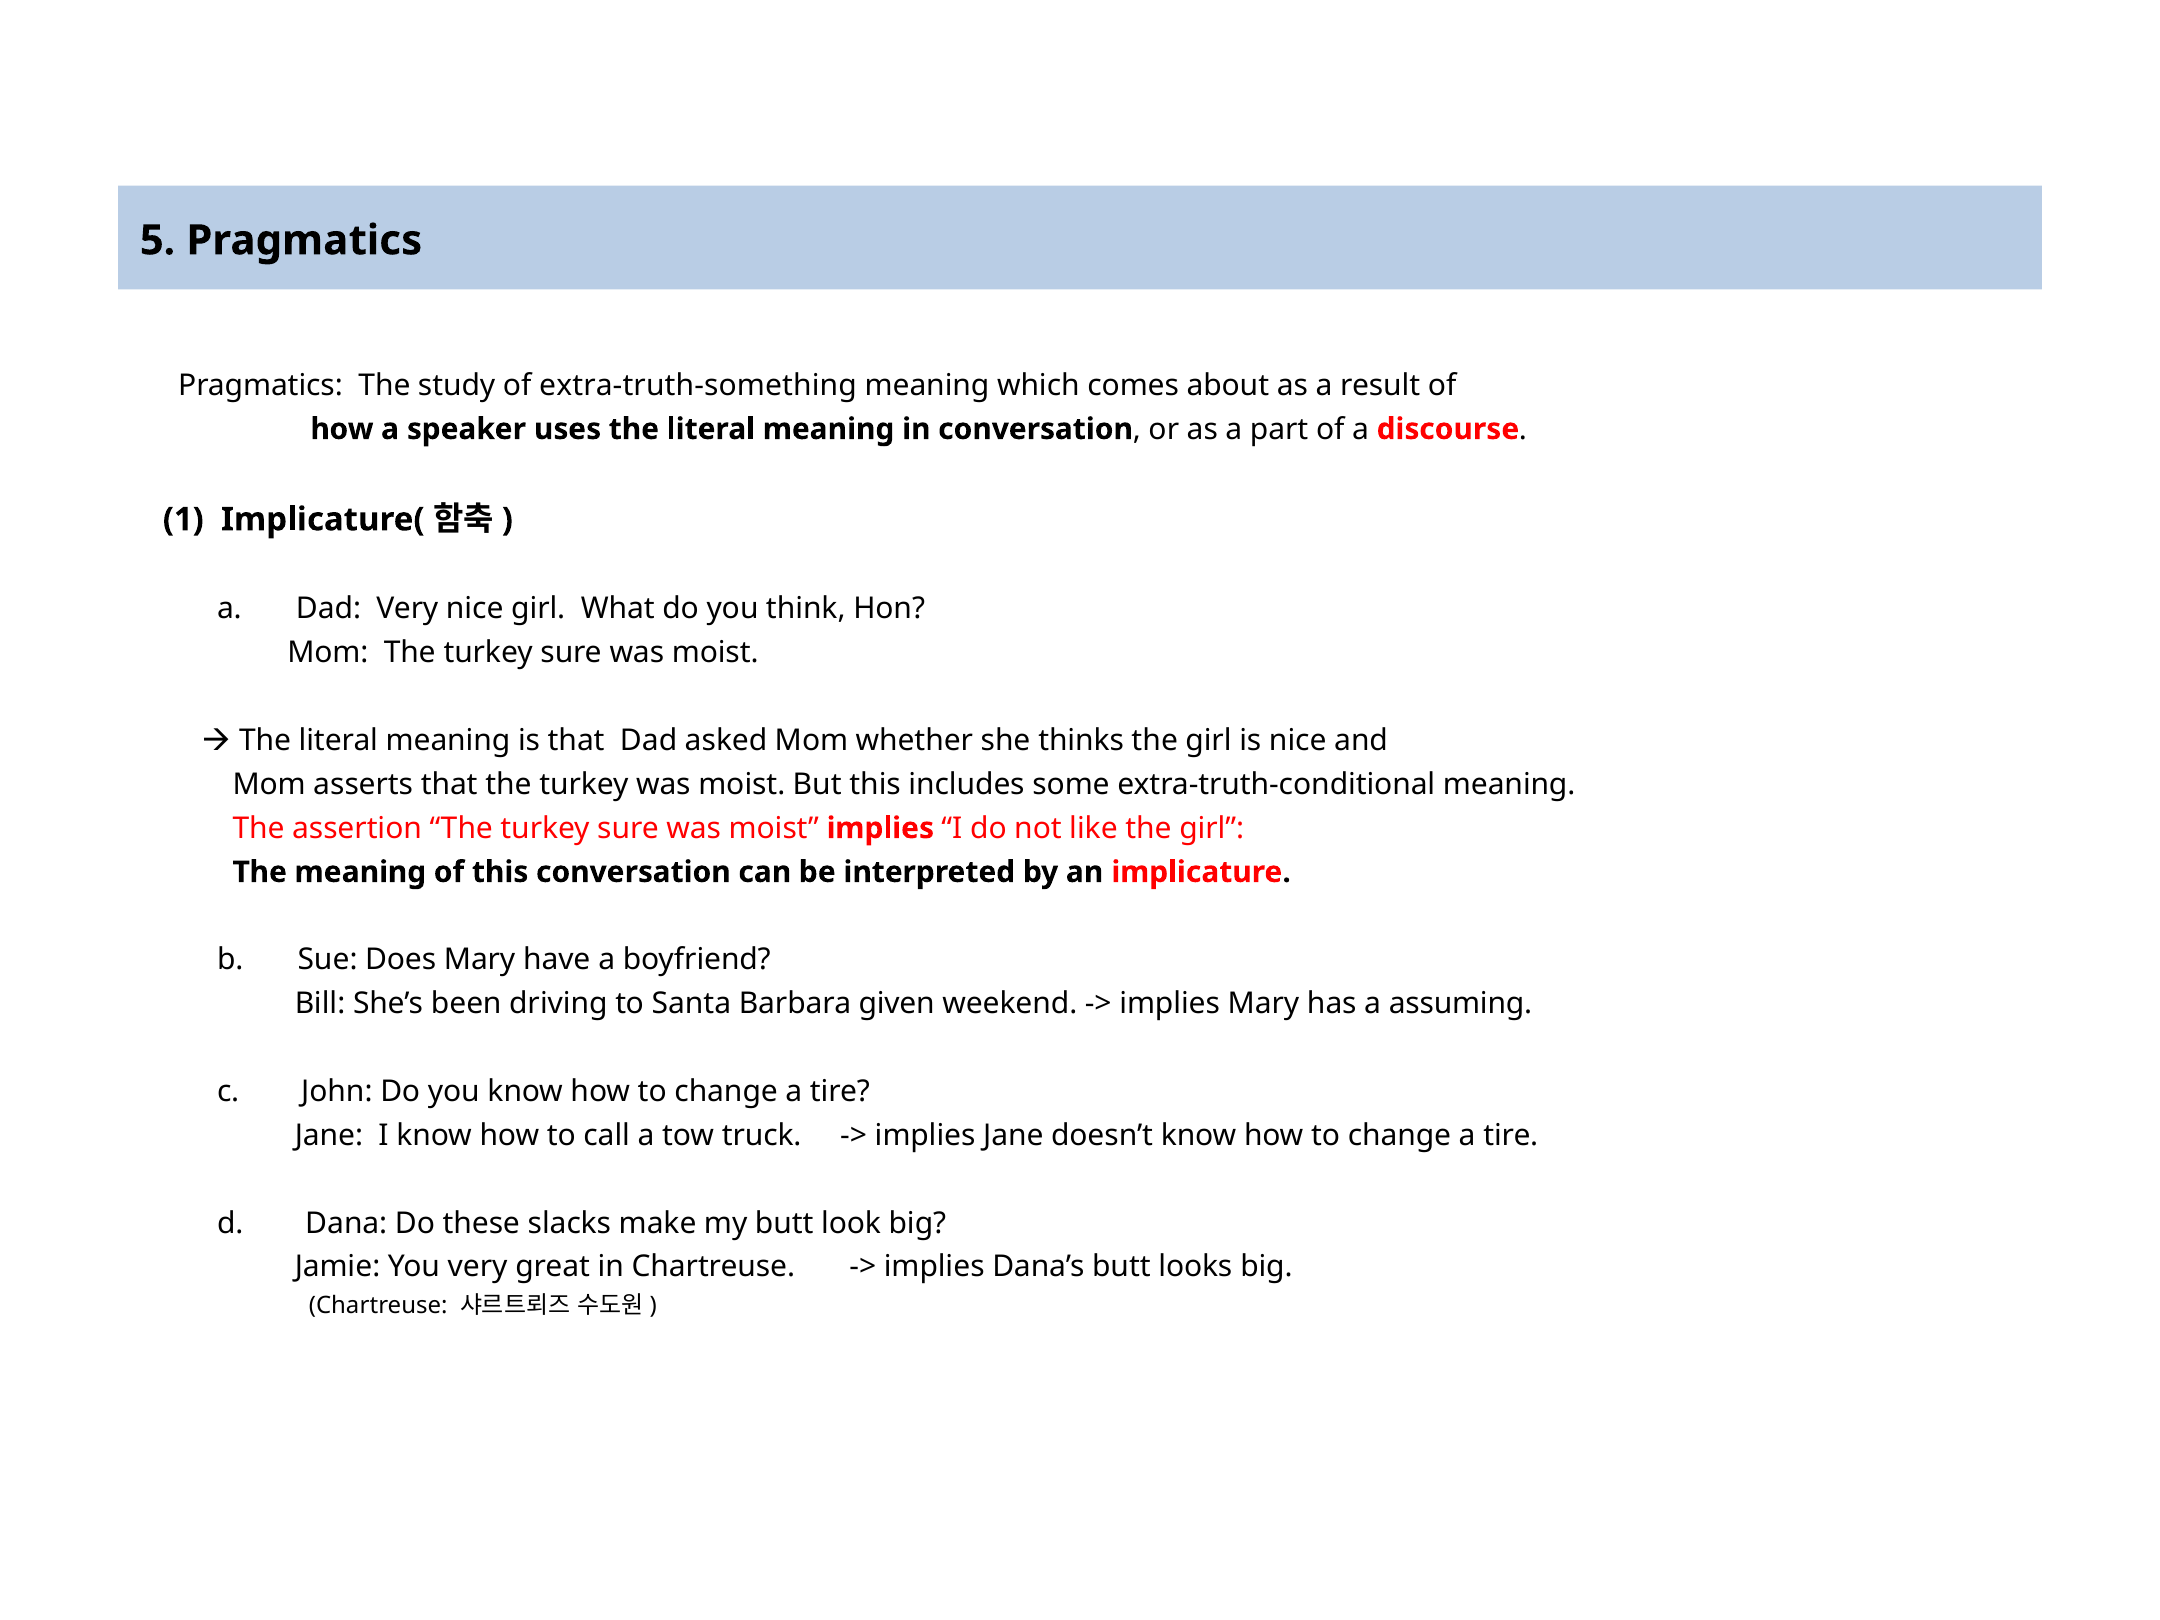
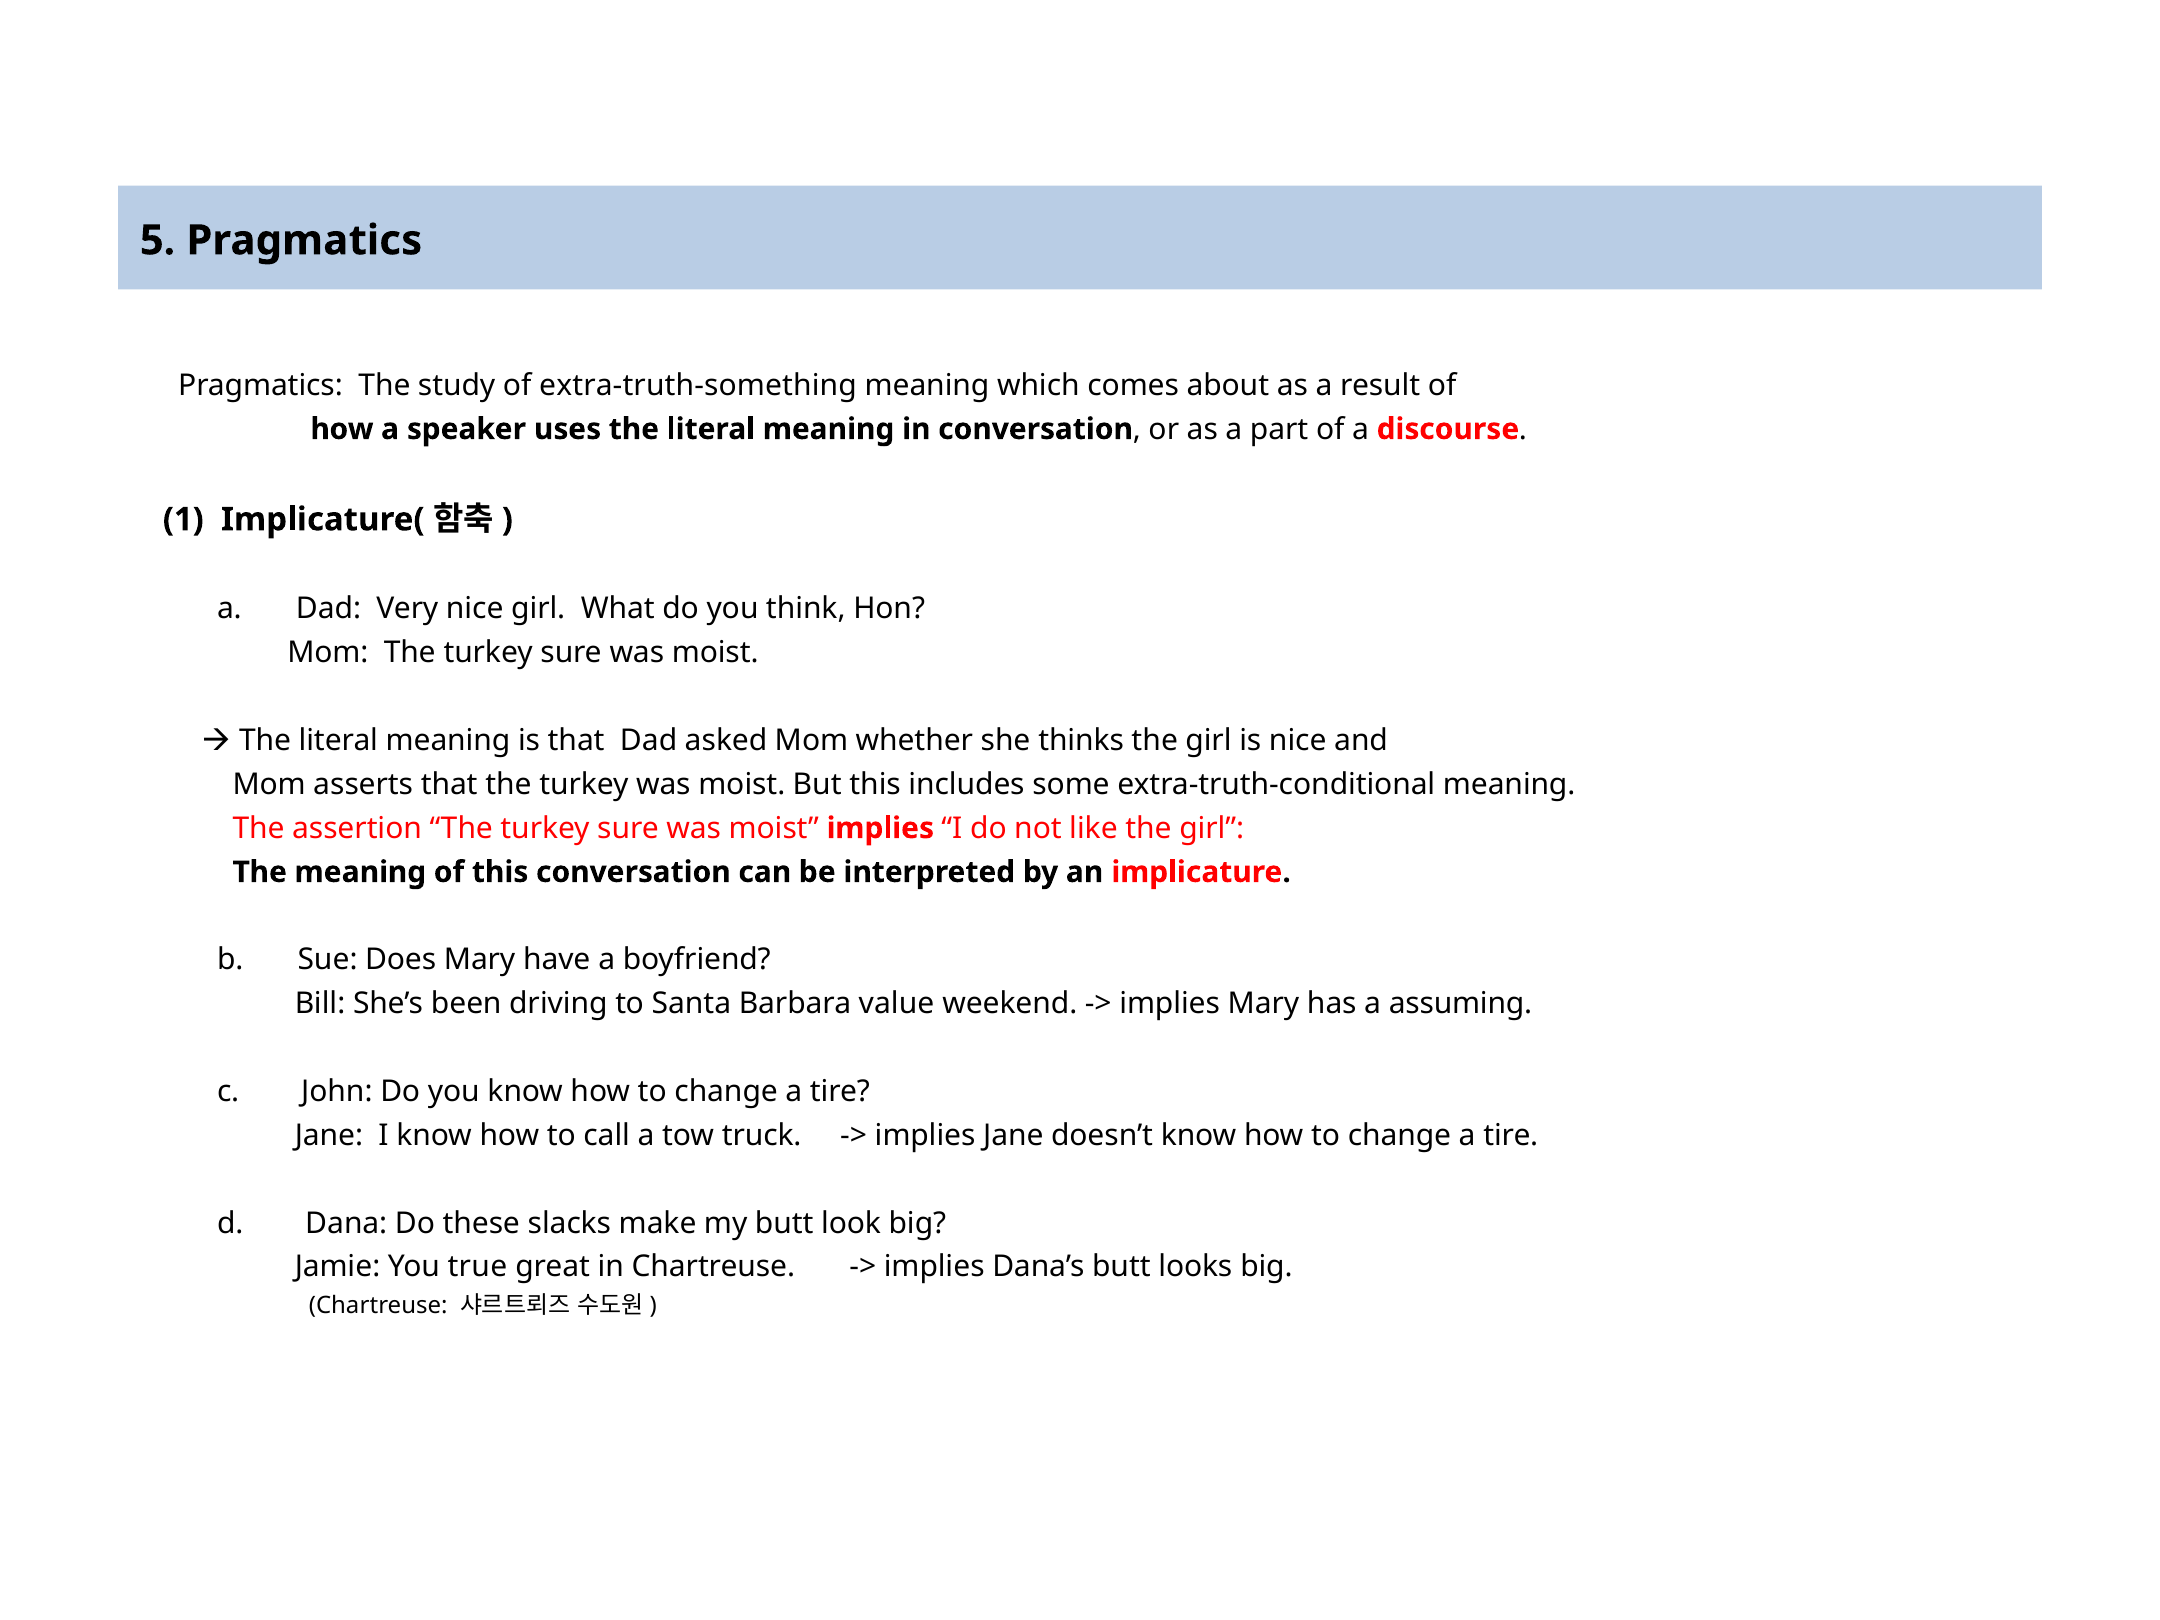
given: given -> value
You very: very -> true
